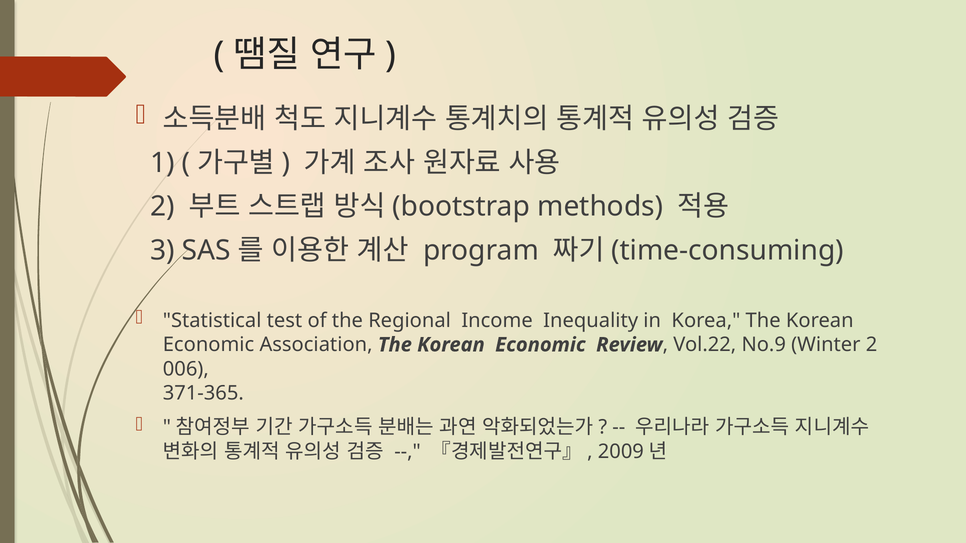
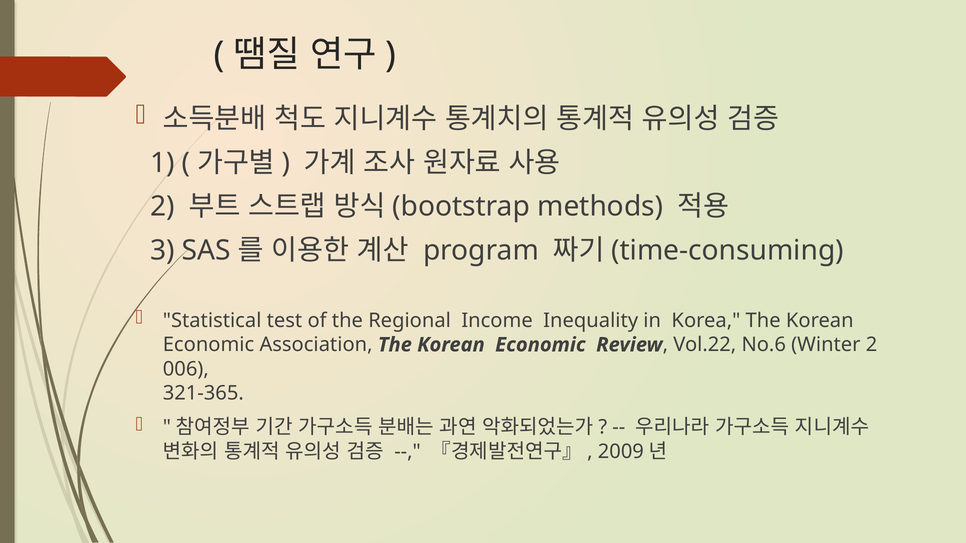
No.9: No.9 -> No.6
371-365: 371-365 -> 321-365
